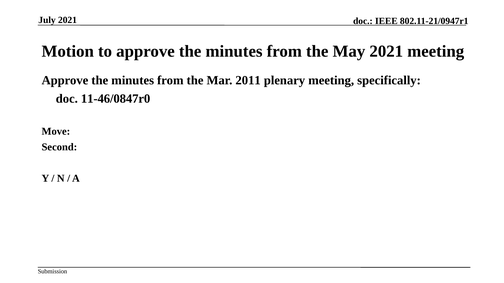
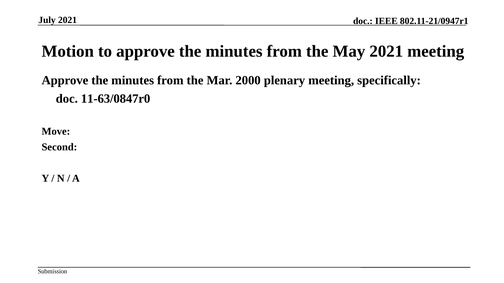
2011: 2011 -> 2000
11-46/0847r0: 11-46/0847r0 -> 11-63/0847r0
